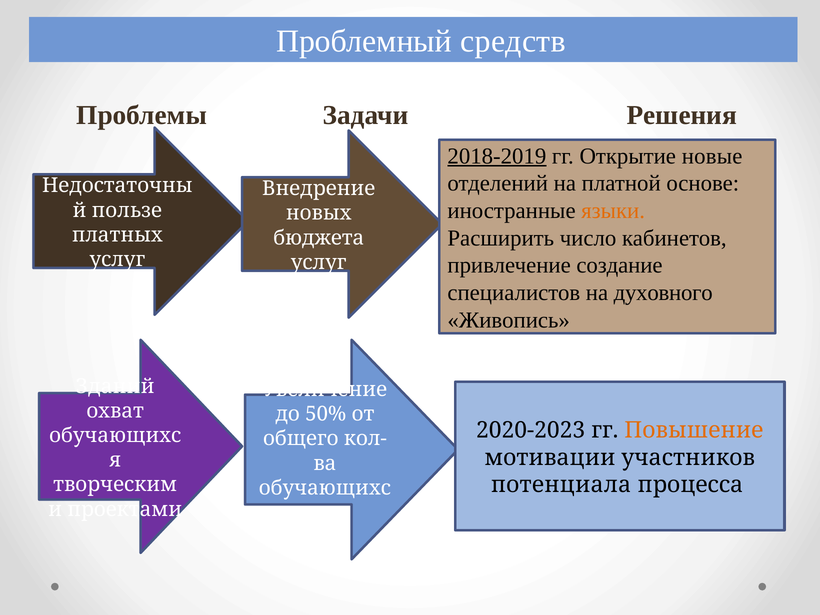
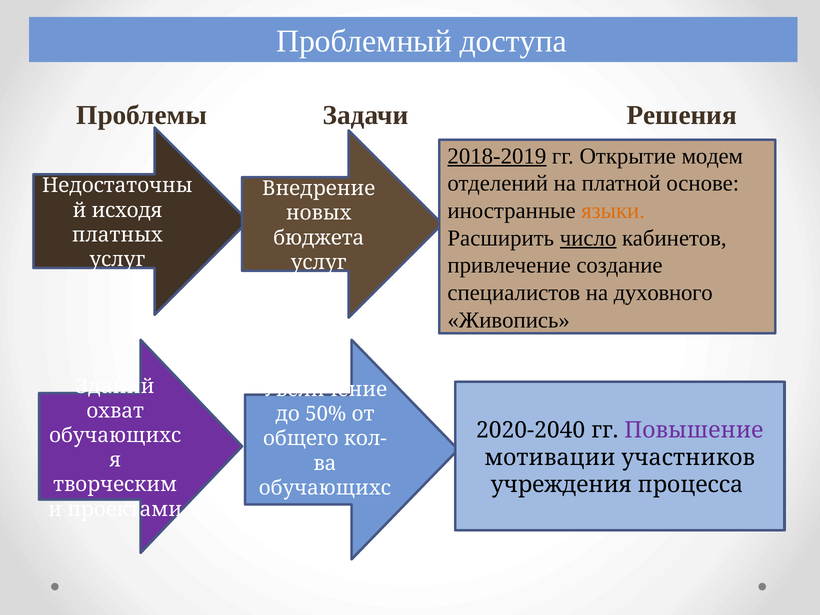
средств: средств -> доступа
новые: новые -> модем
пользе: пользе -> исходя
число underline: none -> present
2020-2023: 2020-2023 -> 2020-2040
Повышение colour: orange -> purple
потенциала: потенциала -> учреждения
